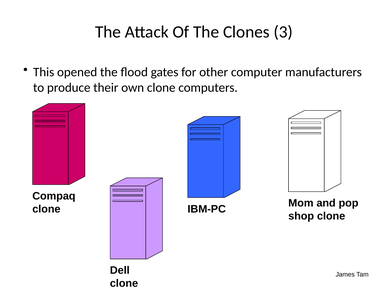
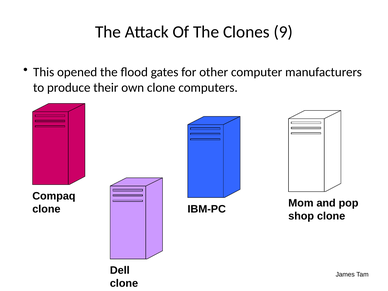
3: 3 -> 9
